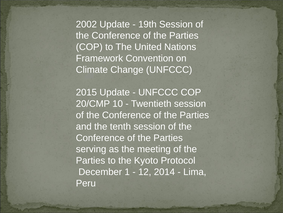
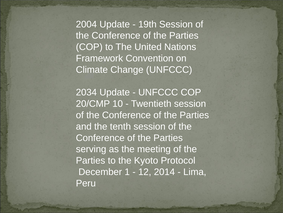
2002: 2002 -> 2004
2015: 2015 -> 2034
